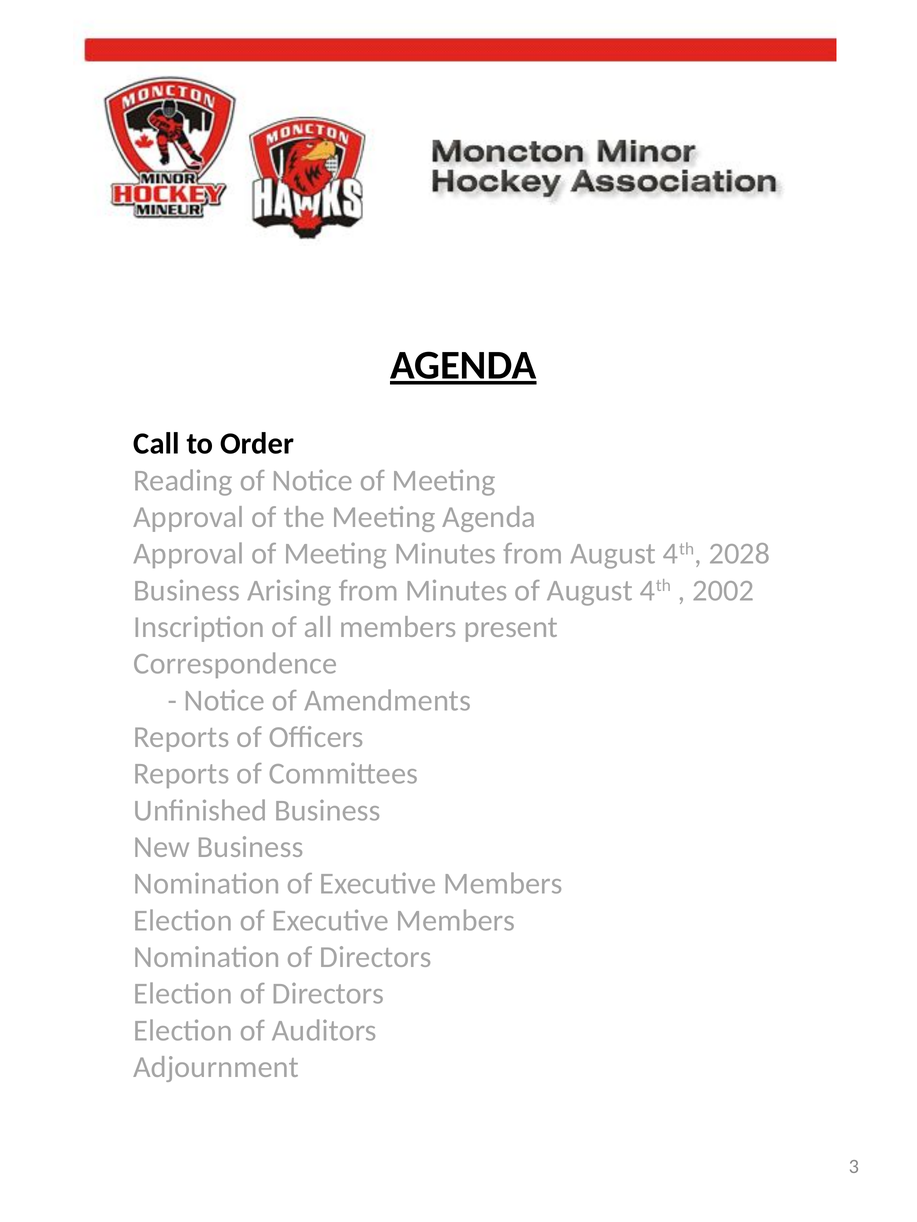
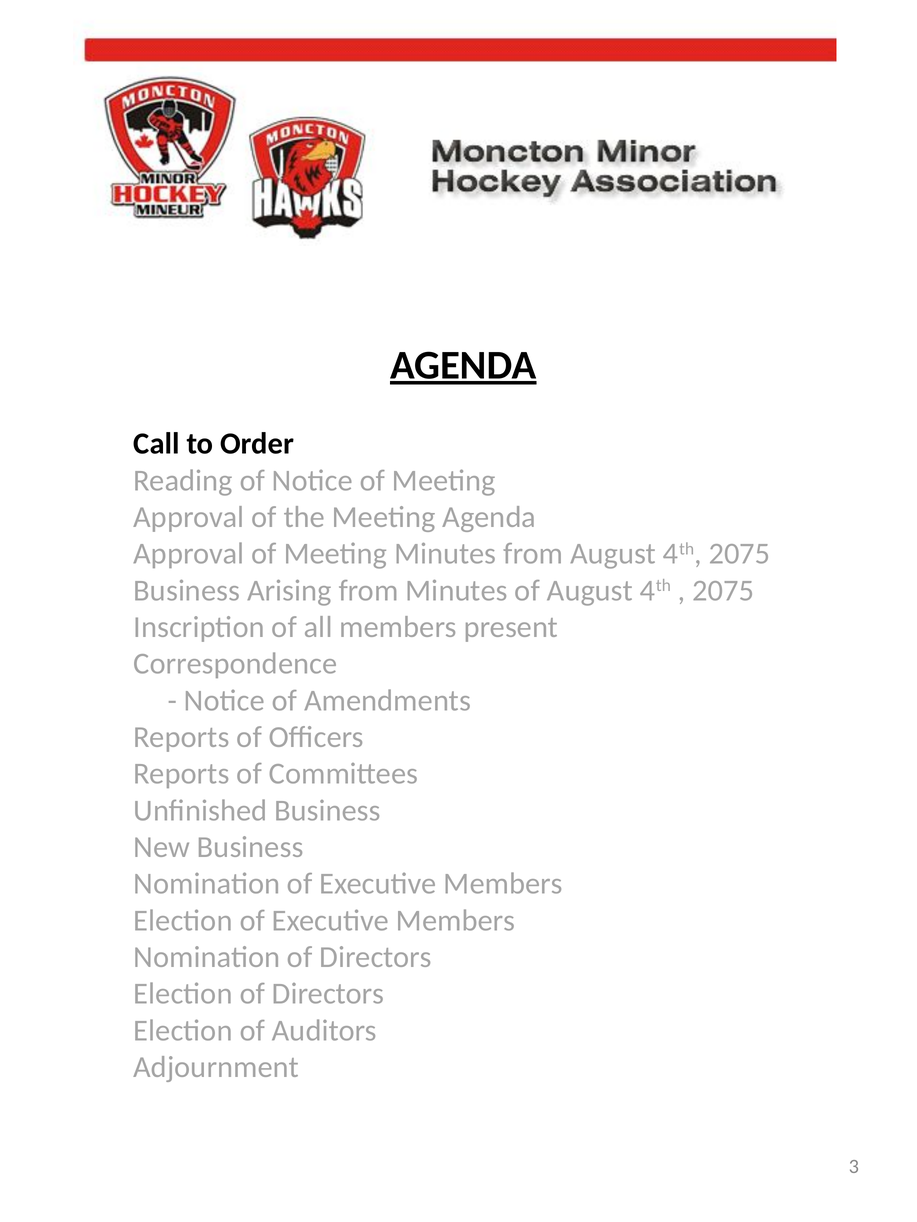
4th 2028: 2028 -> 2075
2002 at (723, 591): 2002 -> 2075
